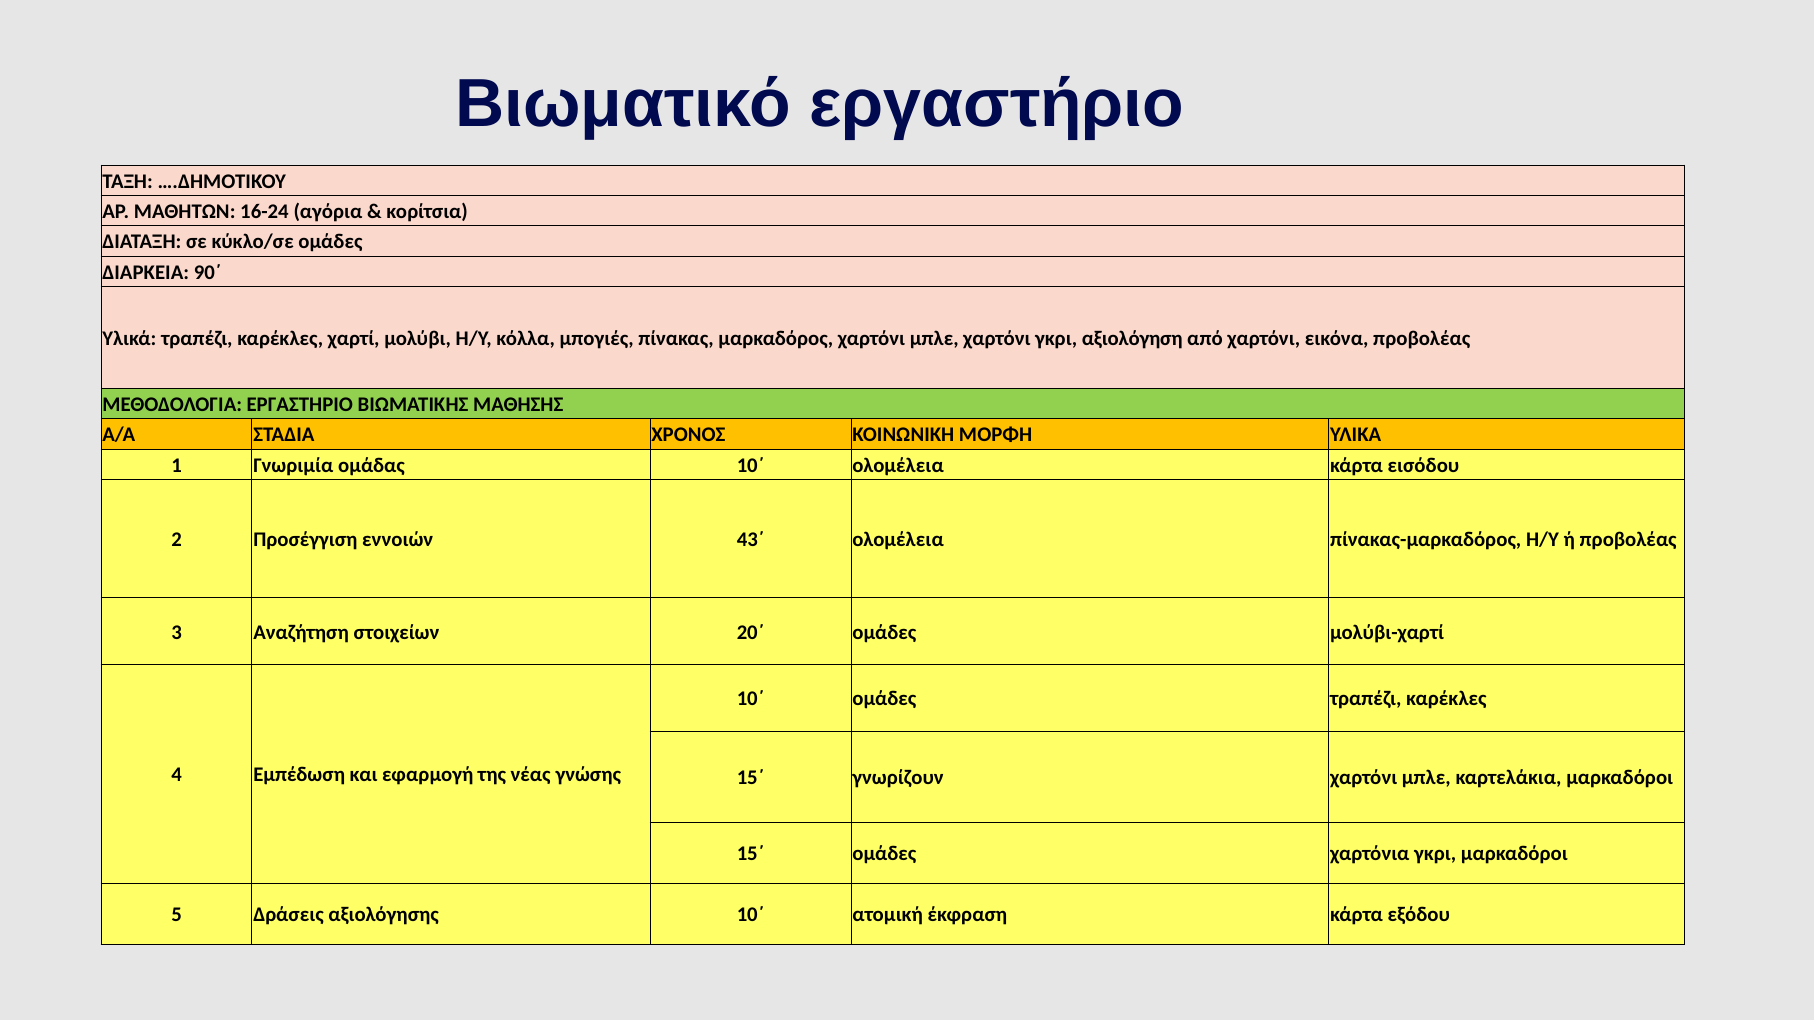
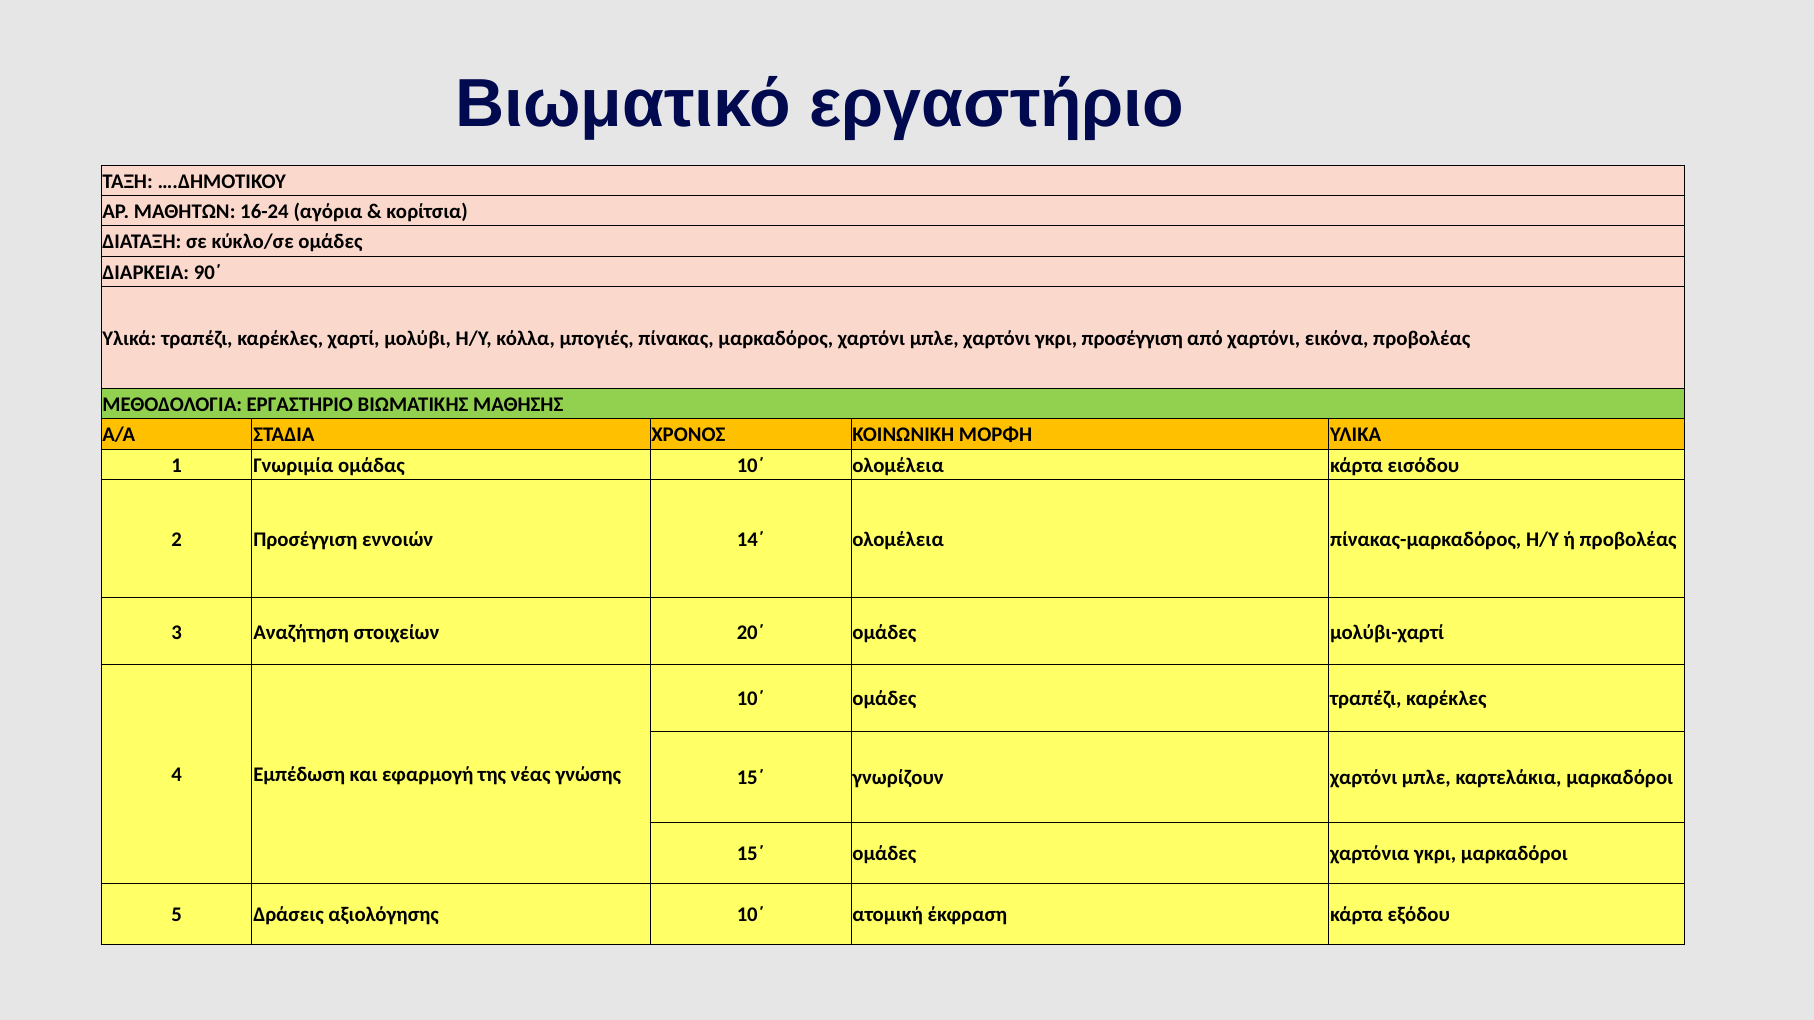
γκρι αξιολόγηση: αξιολόγηση -> προσέγγιση
43΄: 43΄ -> 14΄
